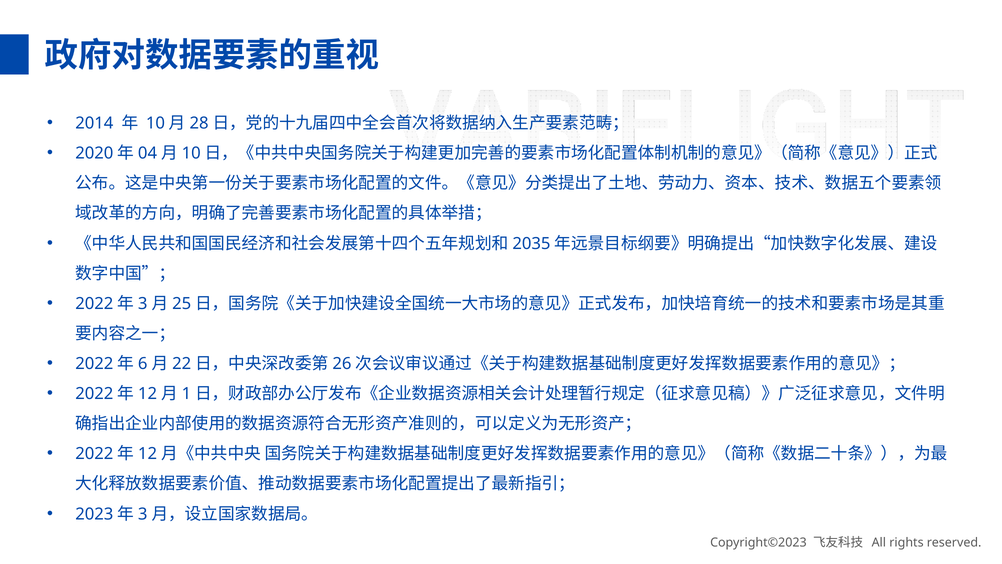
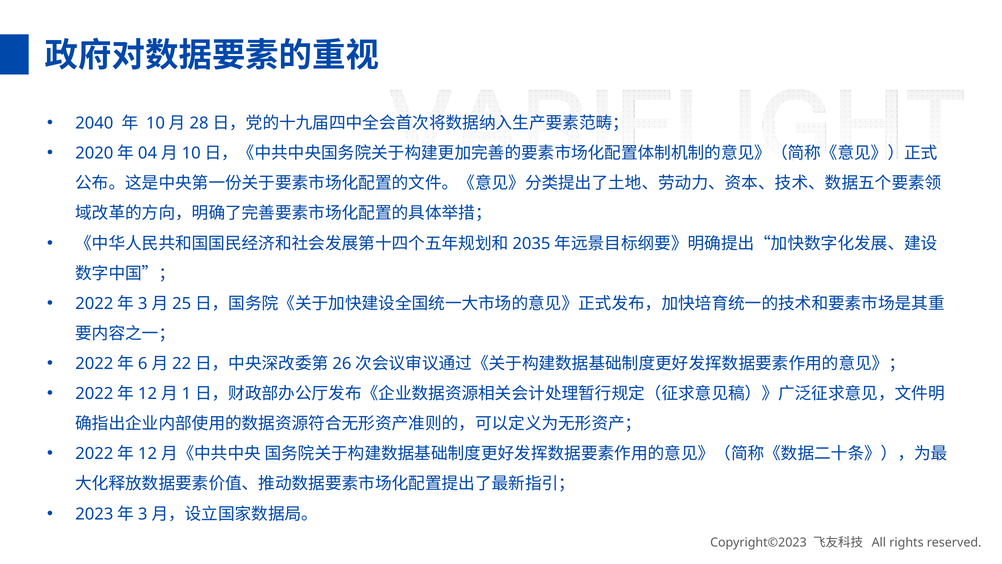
2014: 2014 -> 2040
